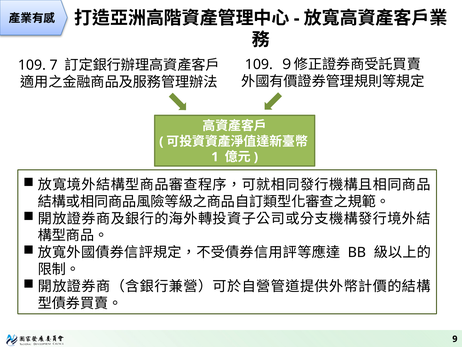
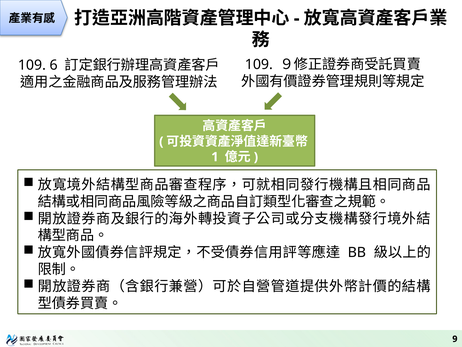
7: 7 -> 6
